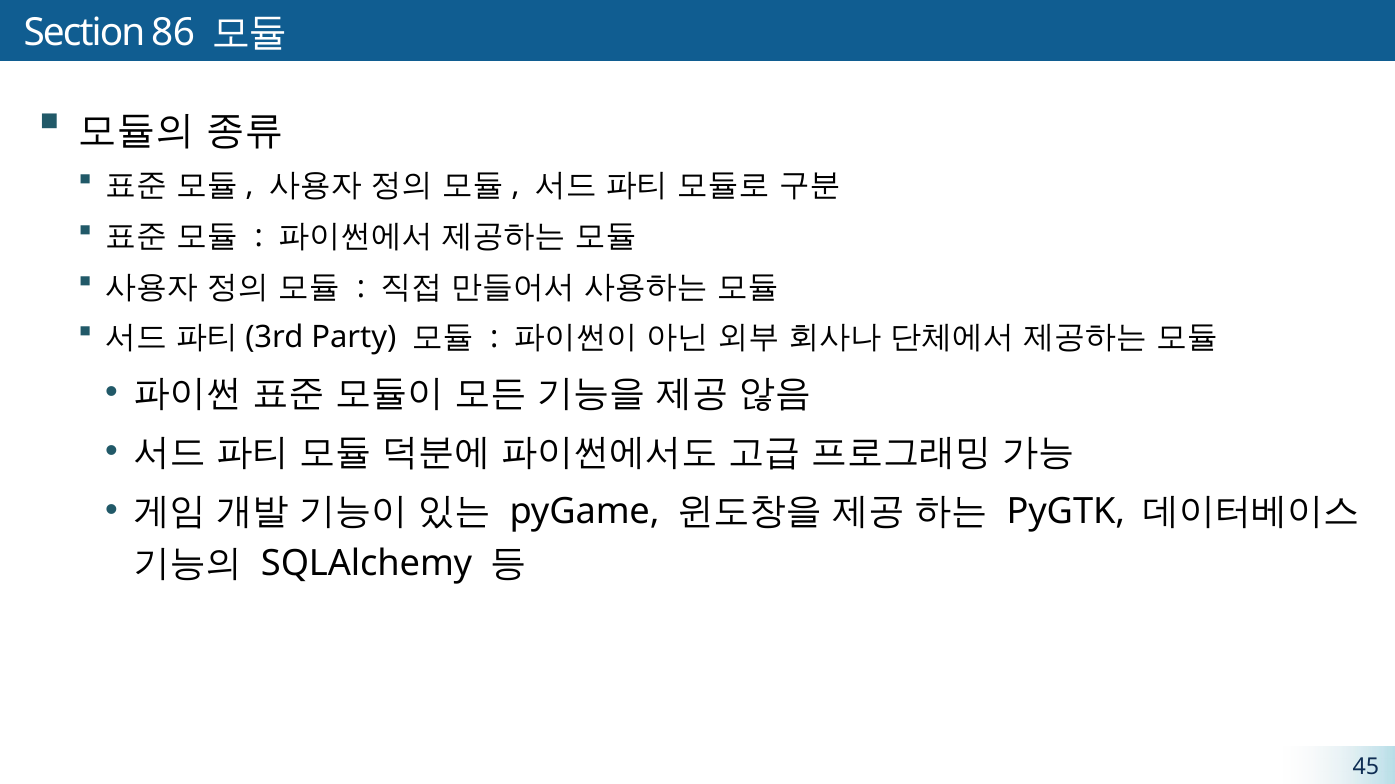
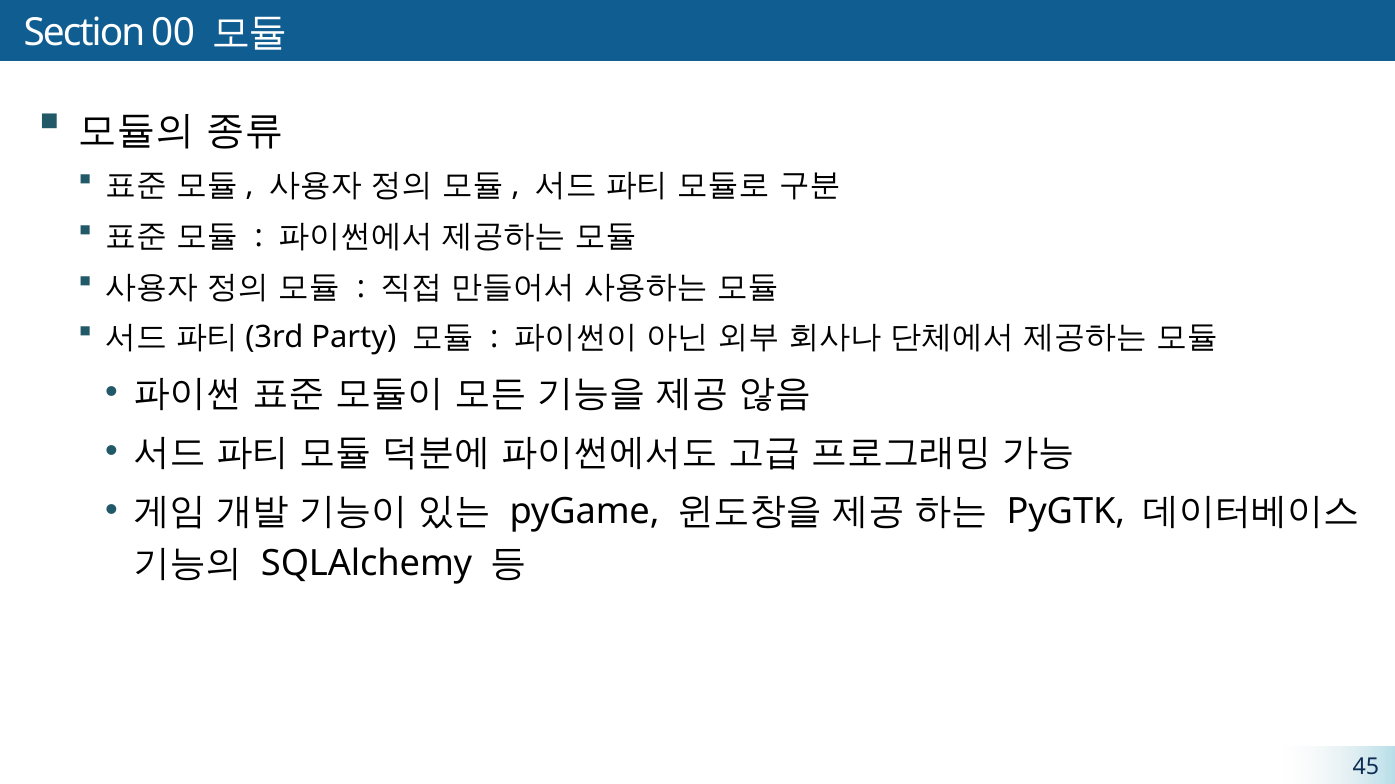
86: 86 -> 00
